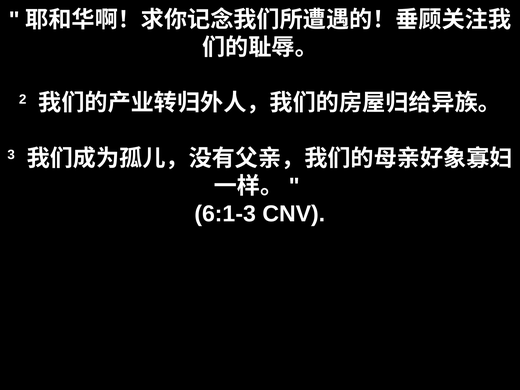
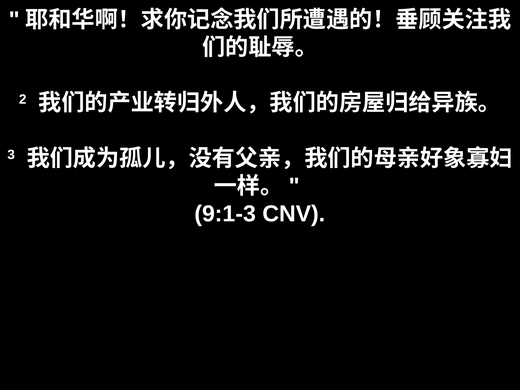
6:1-3: 6:1-3 -> 9:1-3
